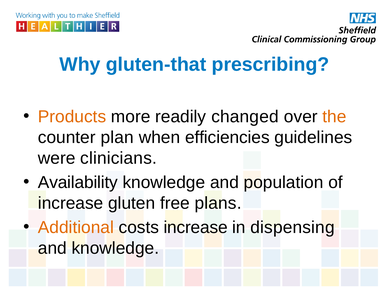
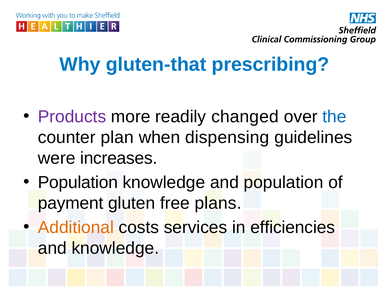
Products colour: orange -> purple
the colour: orange -> blue
efficiencies: efficiencies -> dispensing
clinicians: clinicians -> increases
Availability at (78, 182): Availability -> Population
increase at (71, 203): increase -> payment
costs increase: increase -> services
dispensing: dispensing -> efficiencies
